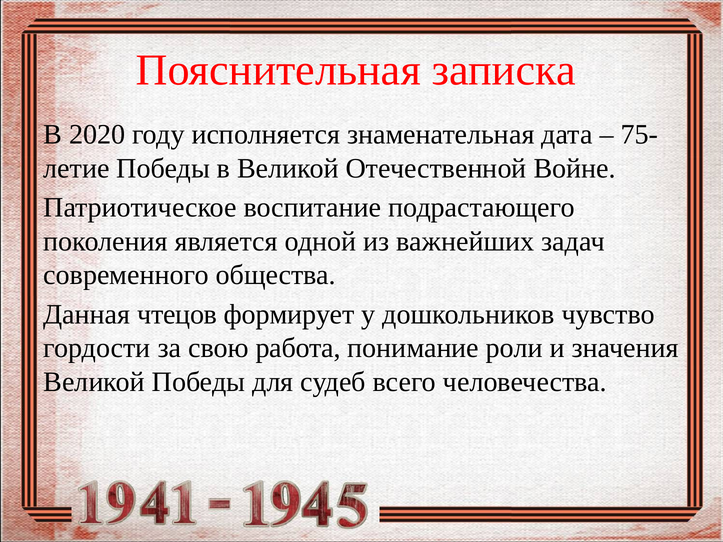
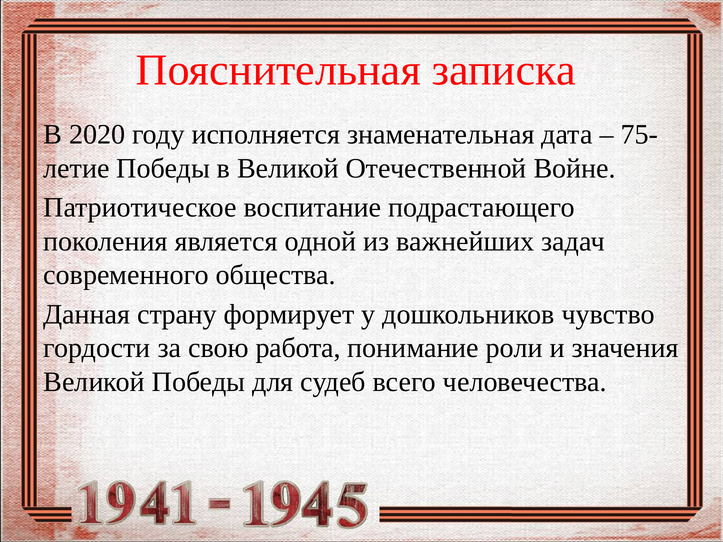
чтецов: чтецов -> страну
